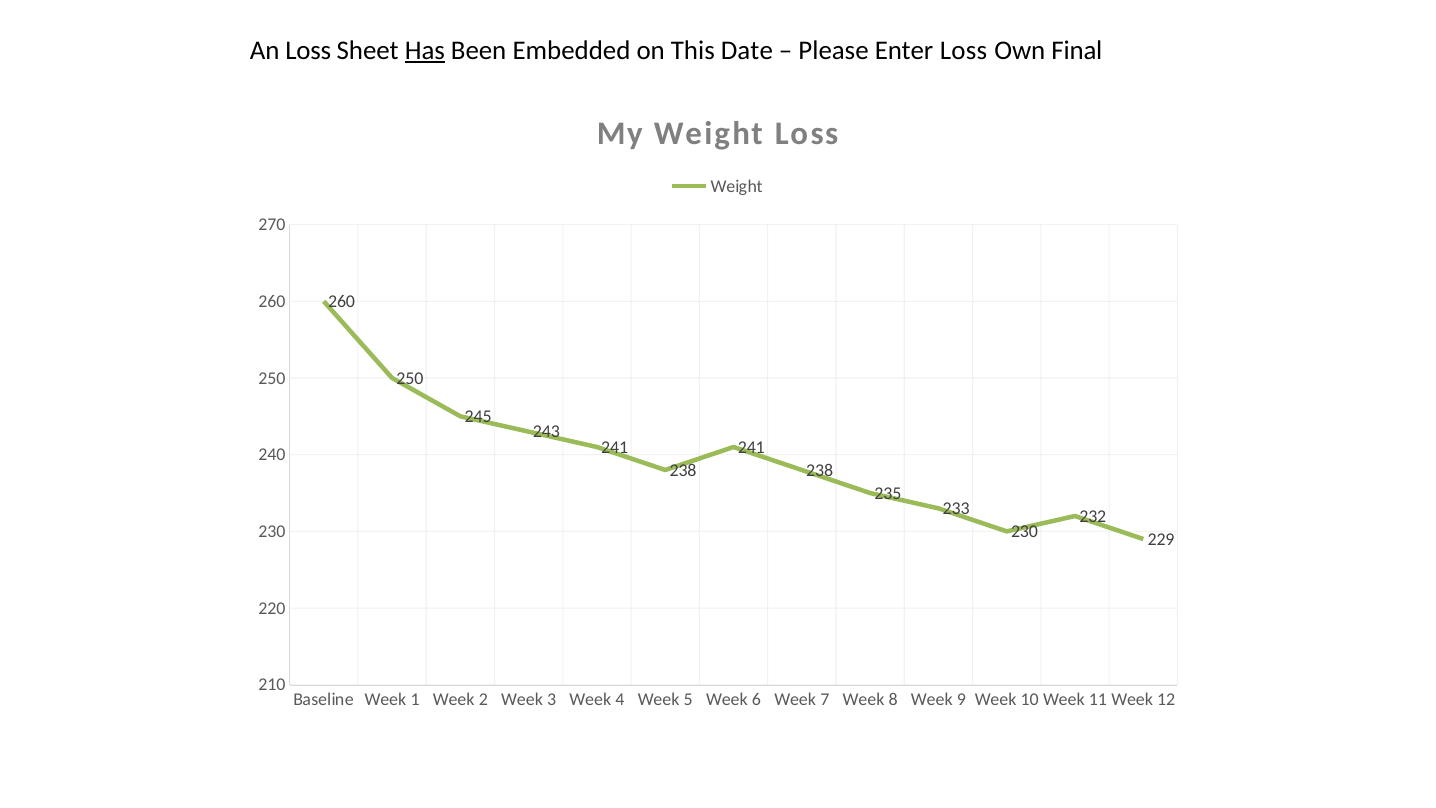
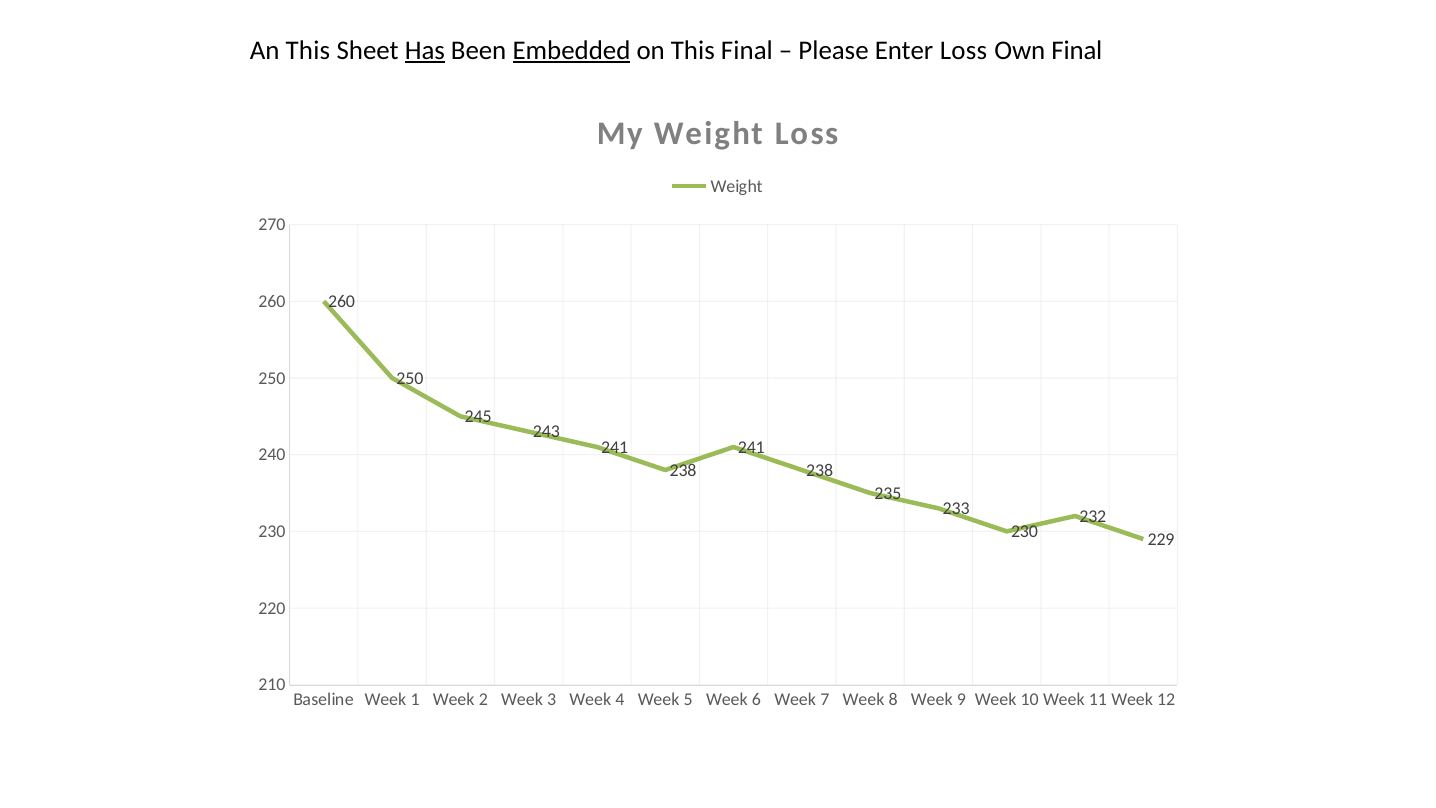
An Loss: Loss -> This
Embedded underline: none -> present
This Date: Date -> Final
